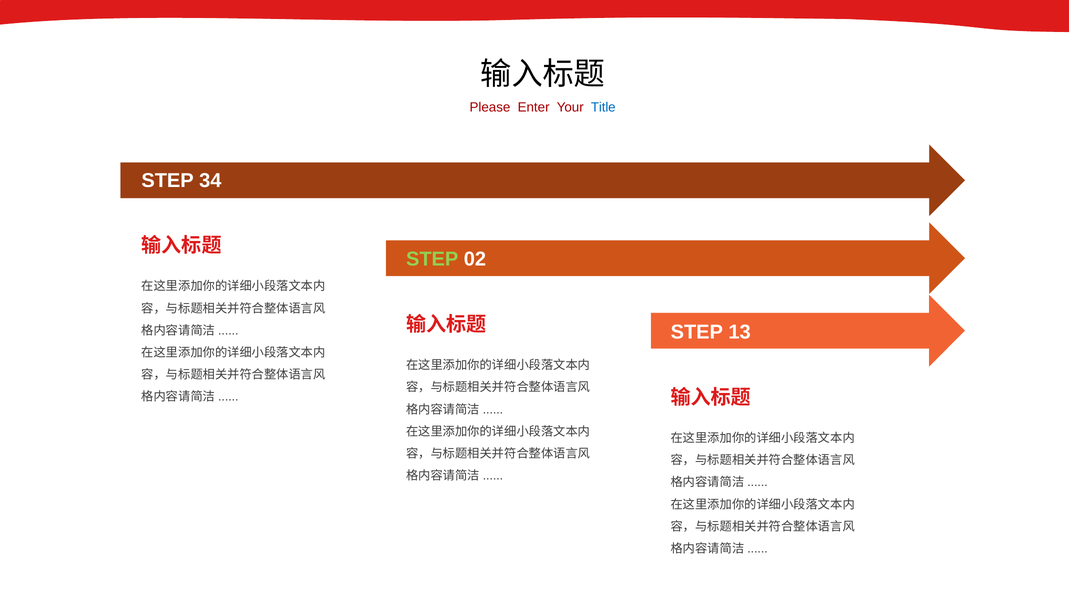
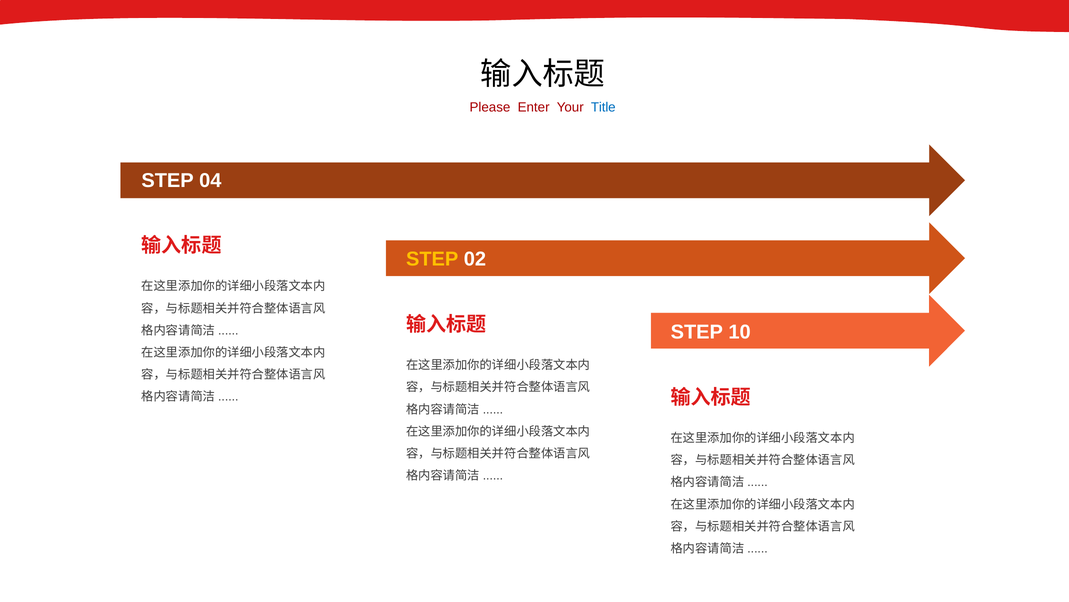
34: 34 -> 04
STEP at (432, 259) colour: light green -> yellow
13: 13 -> 10
